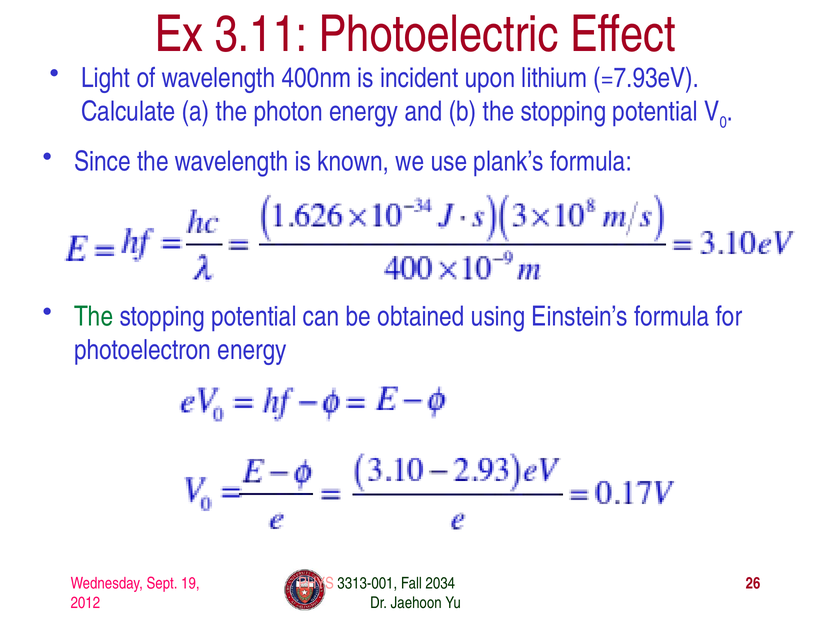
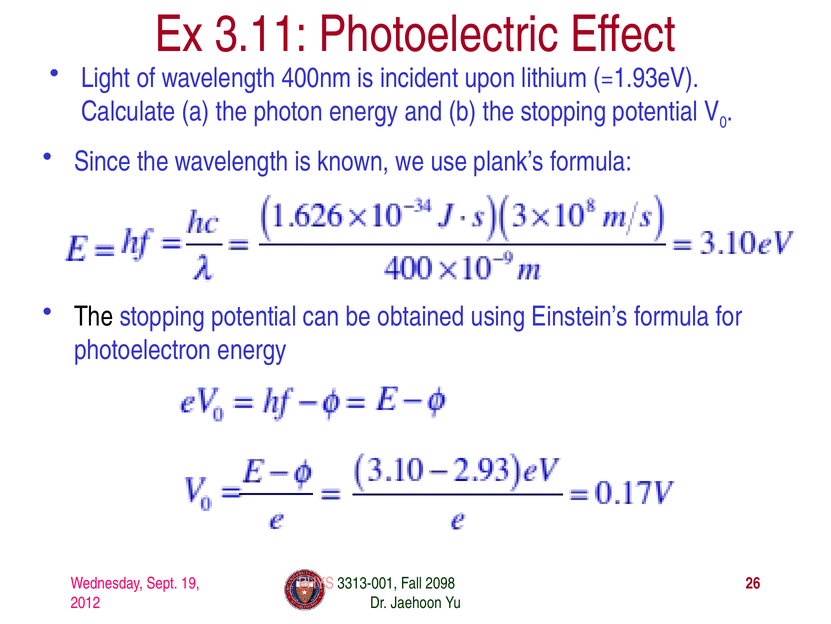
=7.93eV: =7.93eV -> =1.93eV
The at (94, 316) colour: green -> black
2034: 2034 -> 2098
